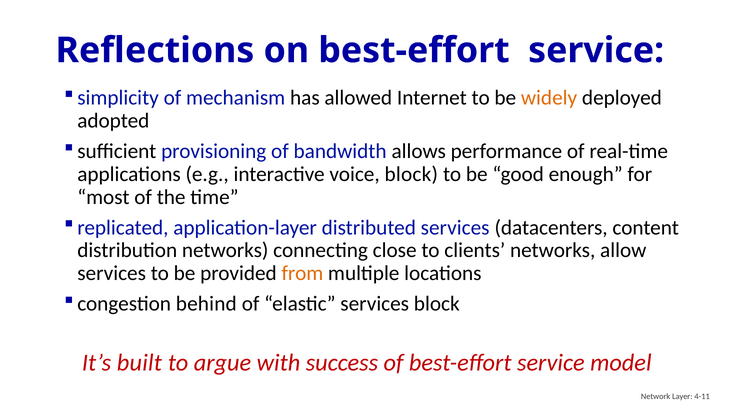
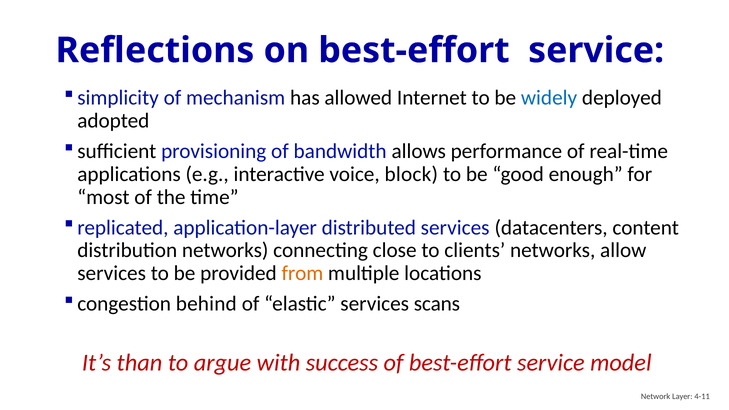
widely colour: orange -> blue
services block: block -> scans
built: built -> than
